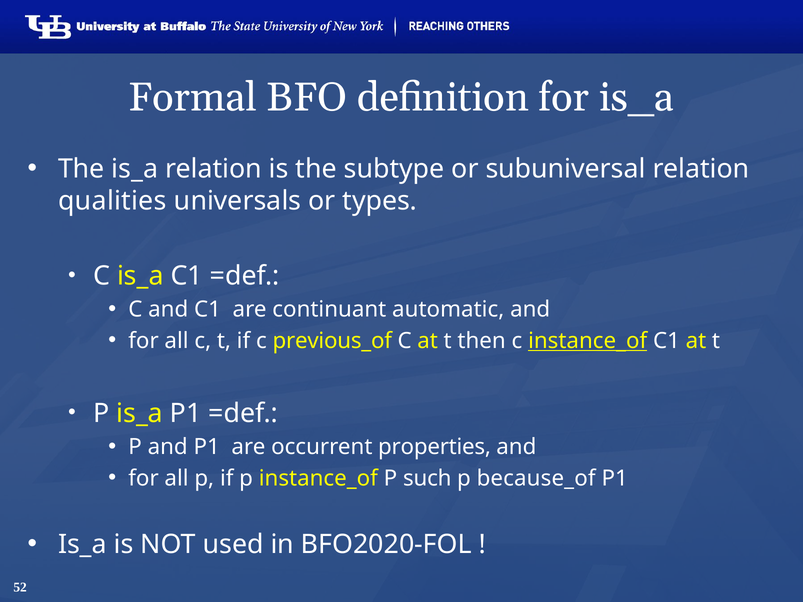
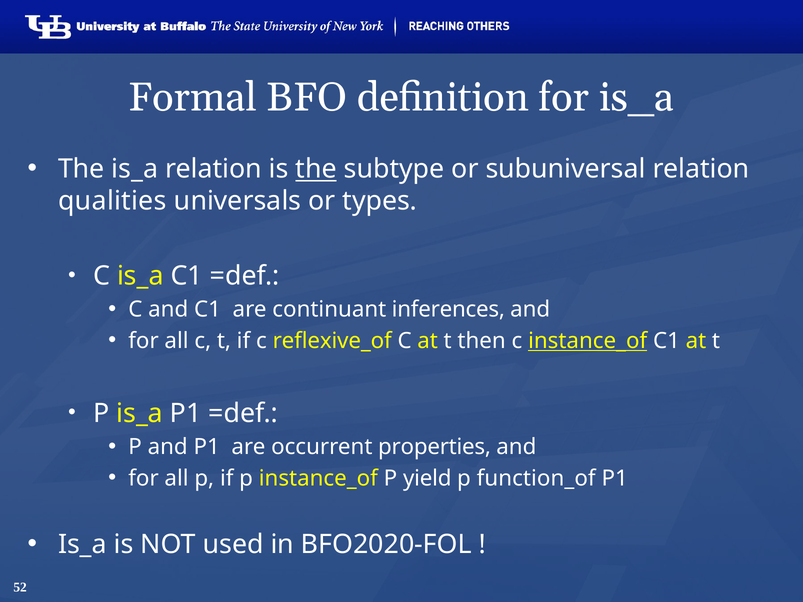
the at (316, 169) underline: none -> present
automatic: automatic -> inferences
previous_of: previous_of -> reflexive_of
such: such -> yield
because_of: because_of -> function_of
